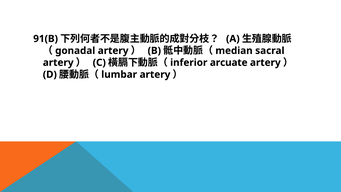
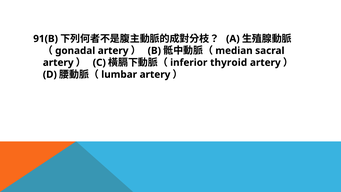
arcuate: arcuate -> thyroid
